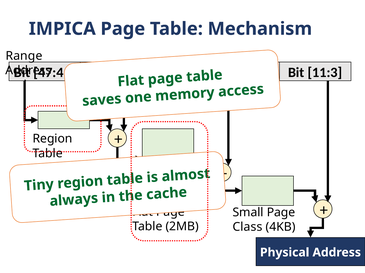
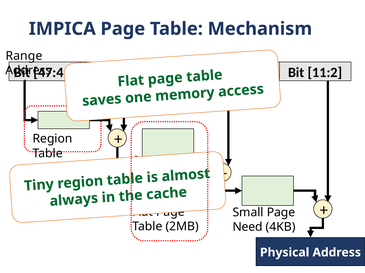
11:3: 11:3 -> 11:2
Class: Class -> Need
